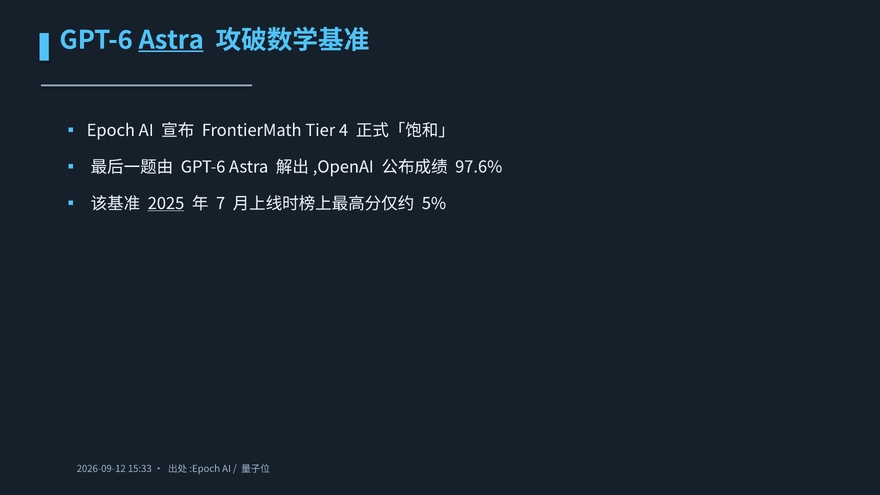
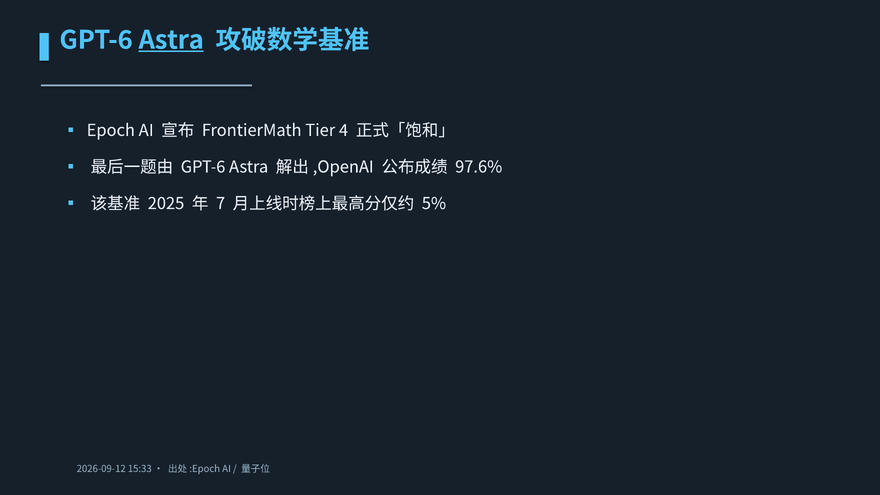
2025 underline: present -> none
